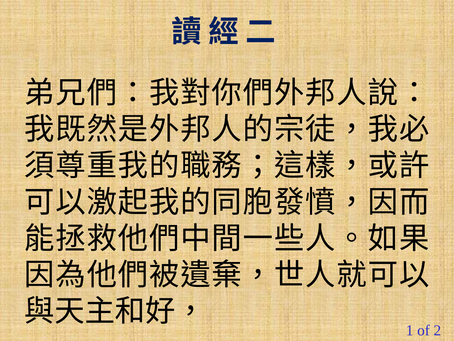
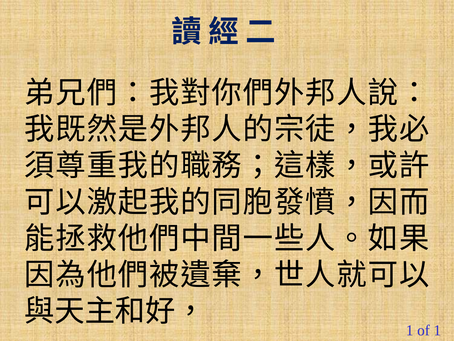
of 2: 2 -> 1
